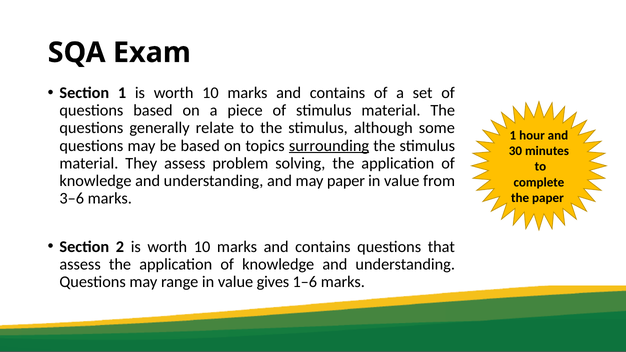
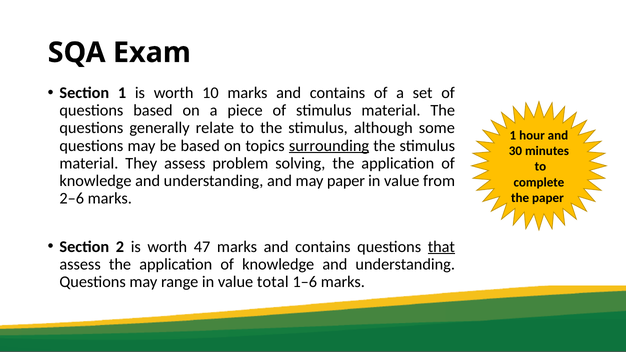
3–6: 3–6 -> 2–6
2 is worth 10: 10 -> 47
that underline: none -> present
gives: gives -> total
